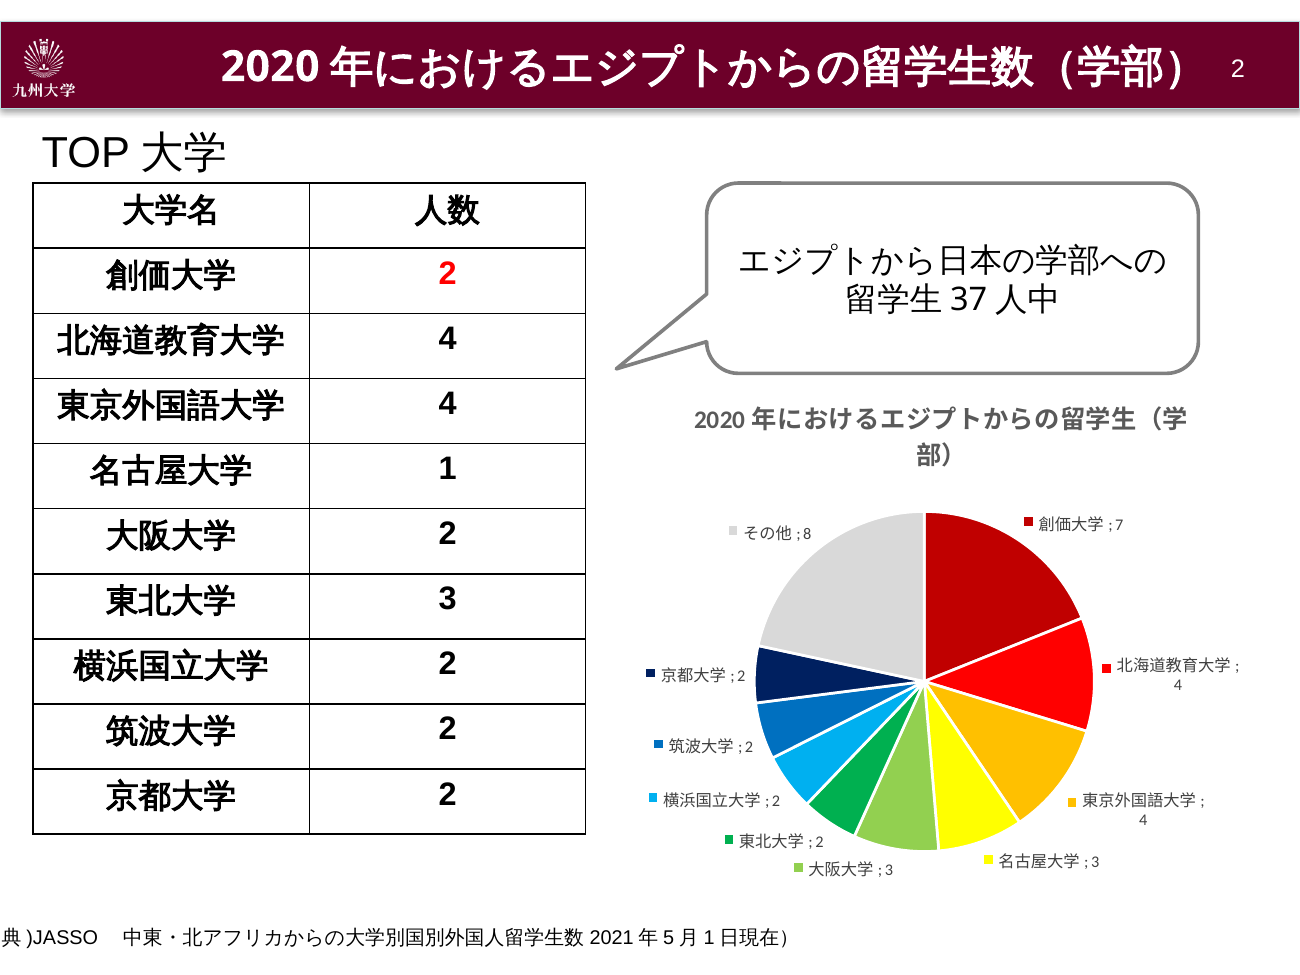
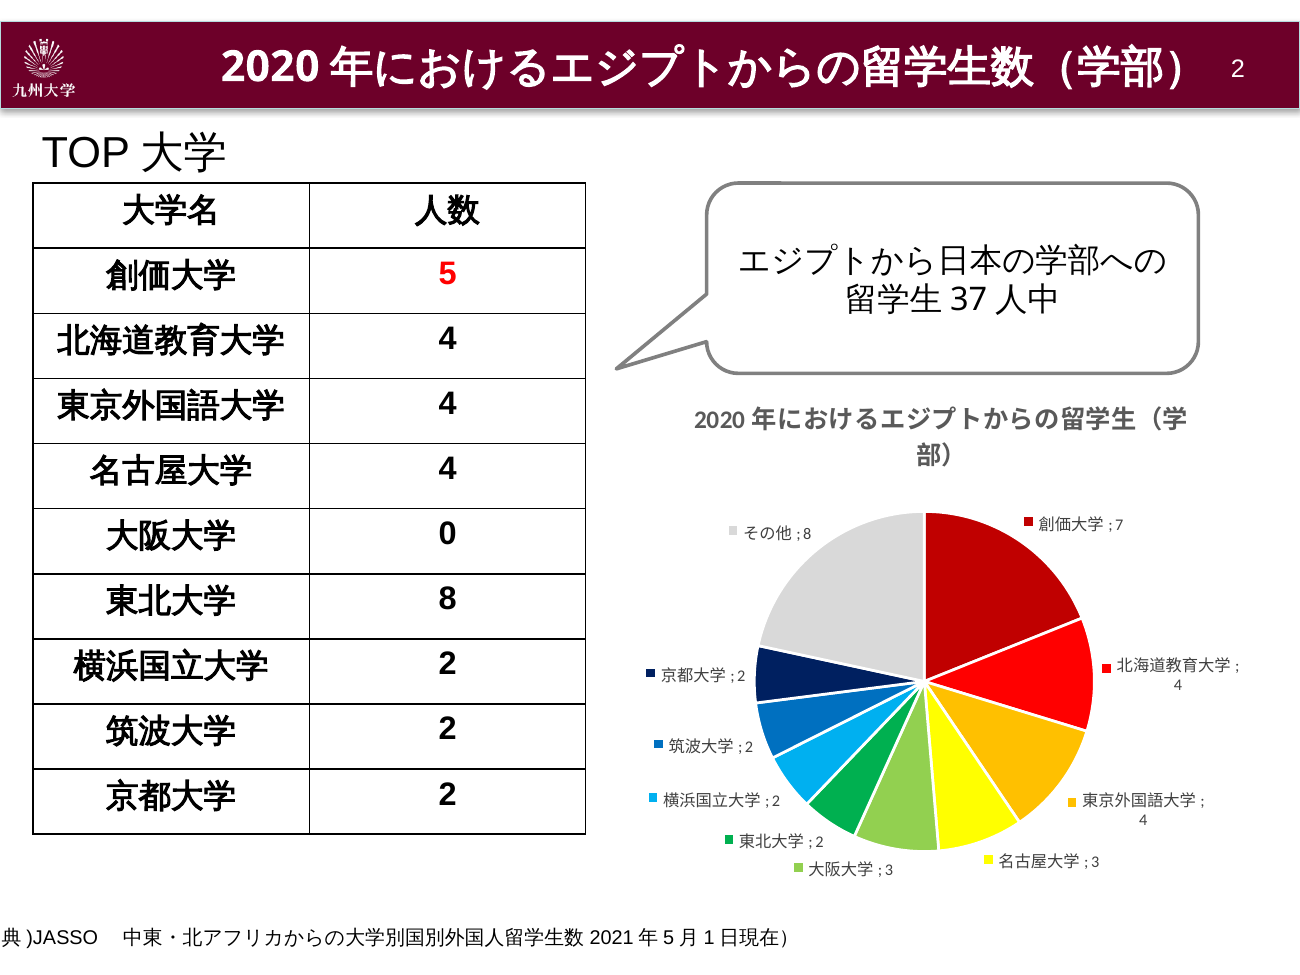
2 at (448, 273): 2 -> 5
1 at (448, 469): 1 -> 4
2 at (448, 534): 2 -> 0
3 at (448, 599): 3 -> 8
